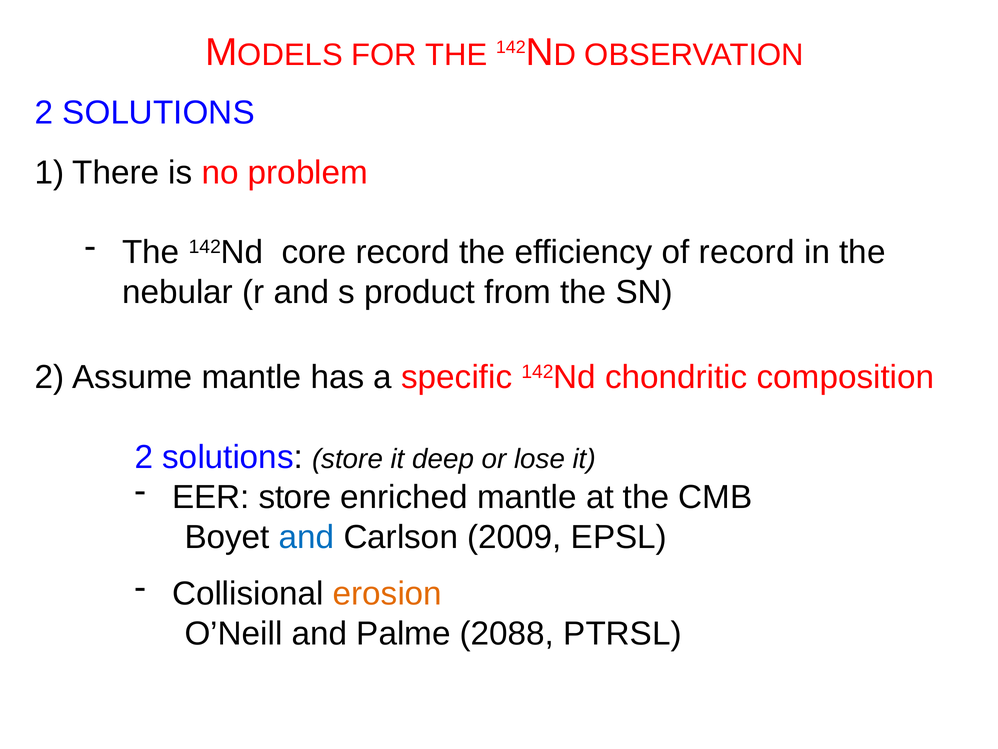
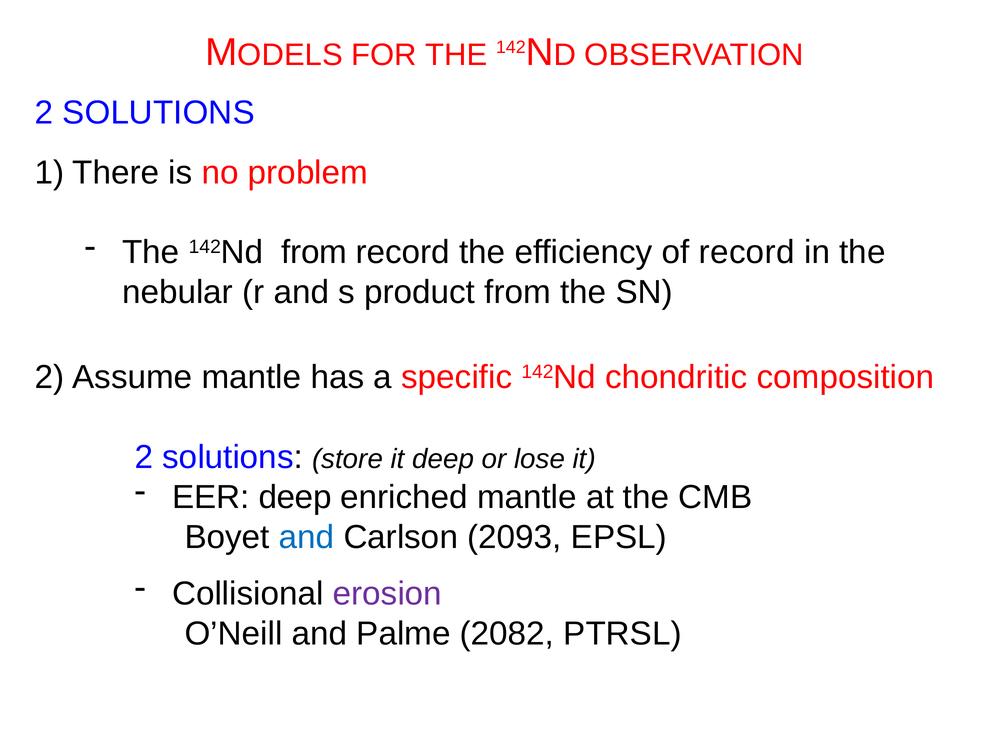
142Nd core: core -> from
EER store: store -> deep
2009: 2009 -> 2093
erosion colour: orange -> purple
2088: 2088 -> 2082
